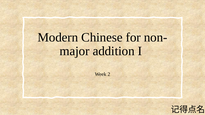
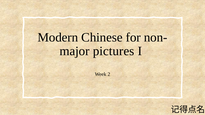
addition: addition -> pictures
